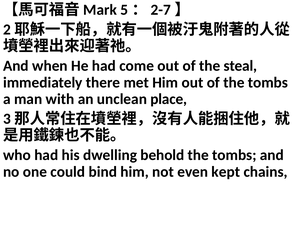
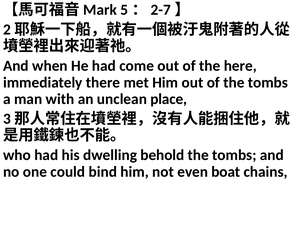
steal: steal -> here
kept: kept -> boat
